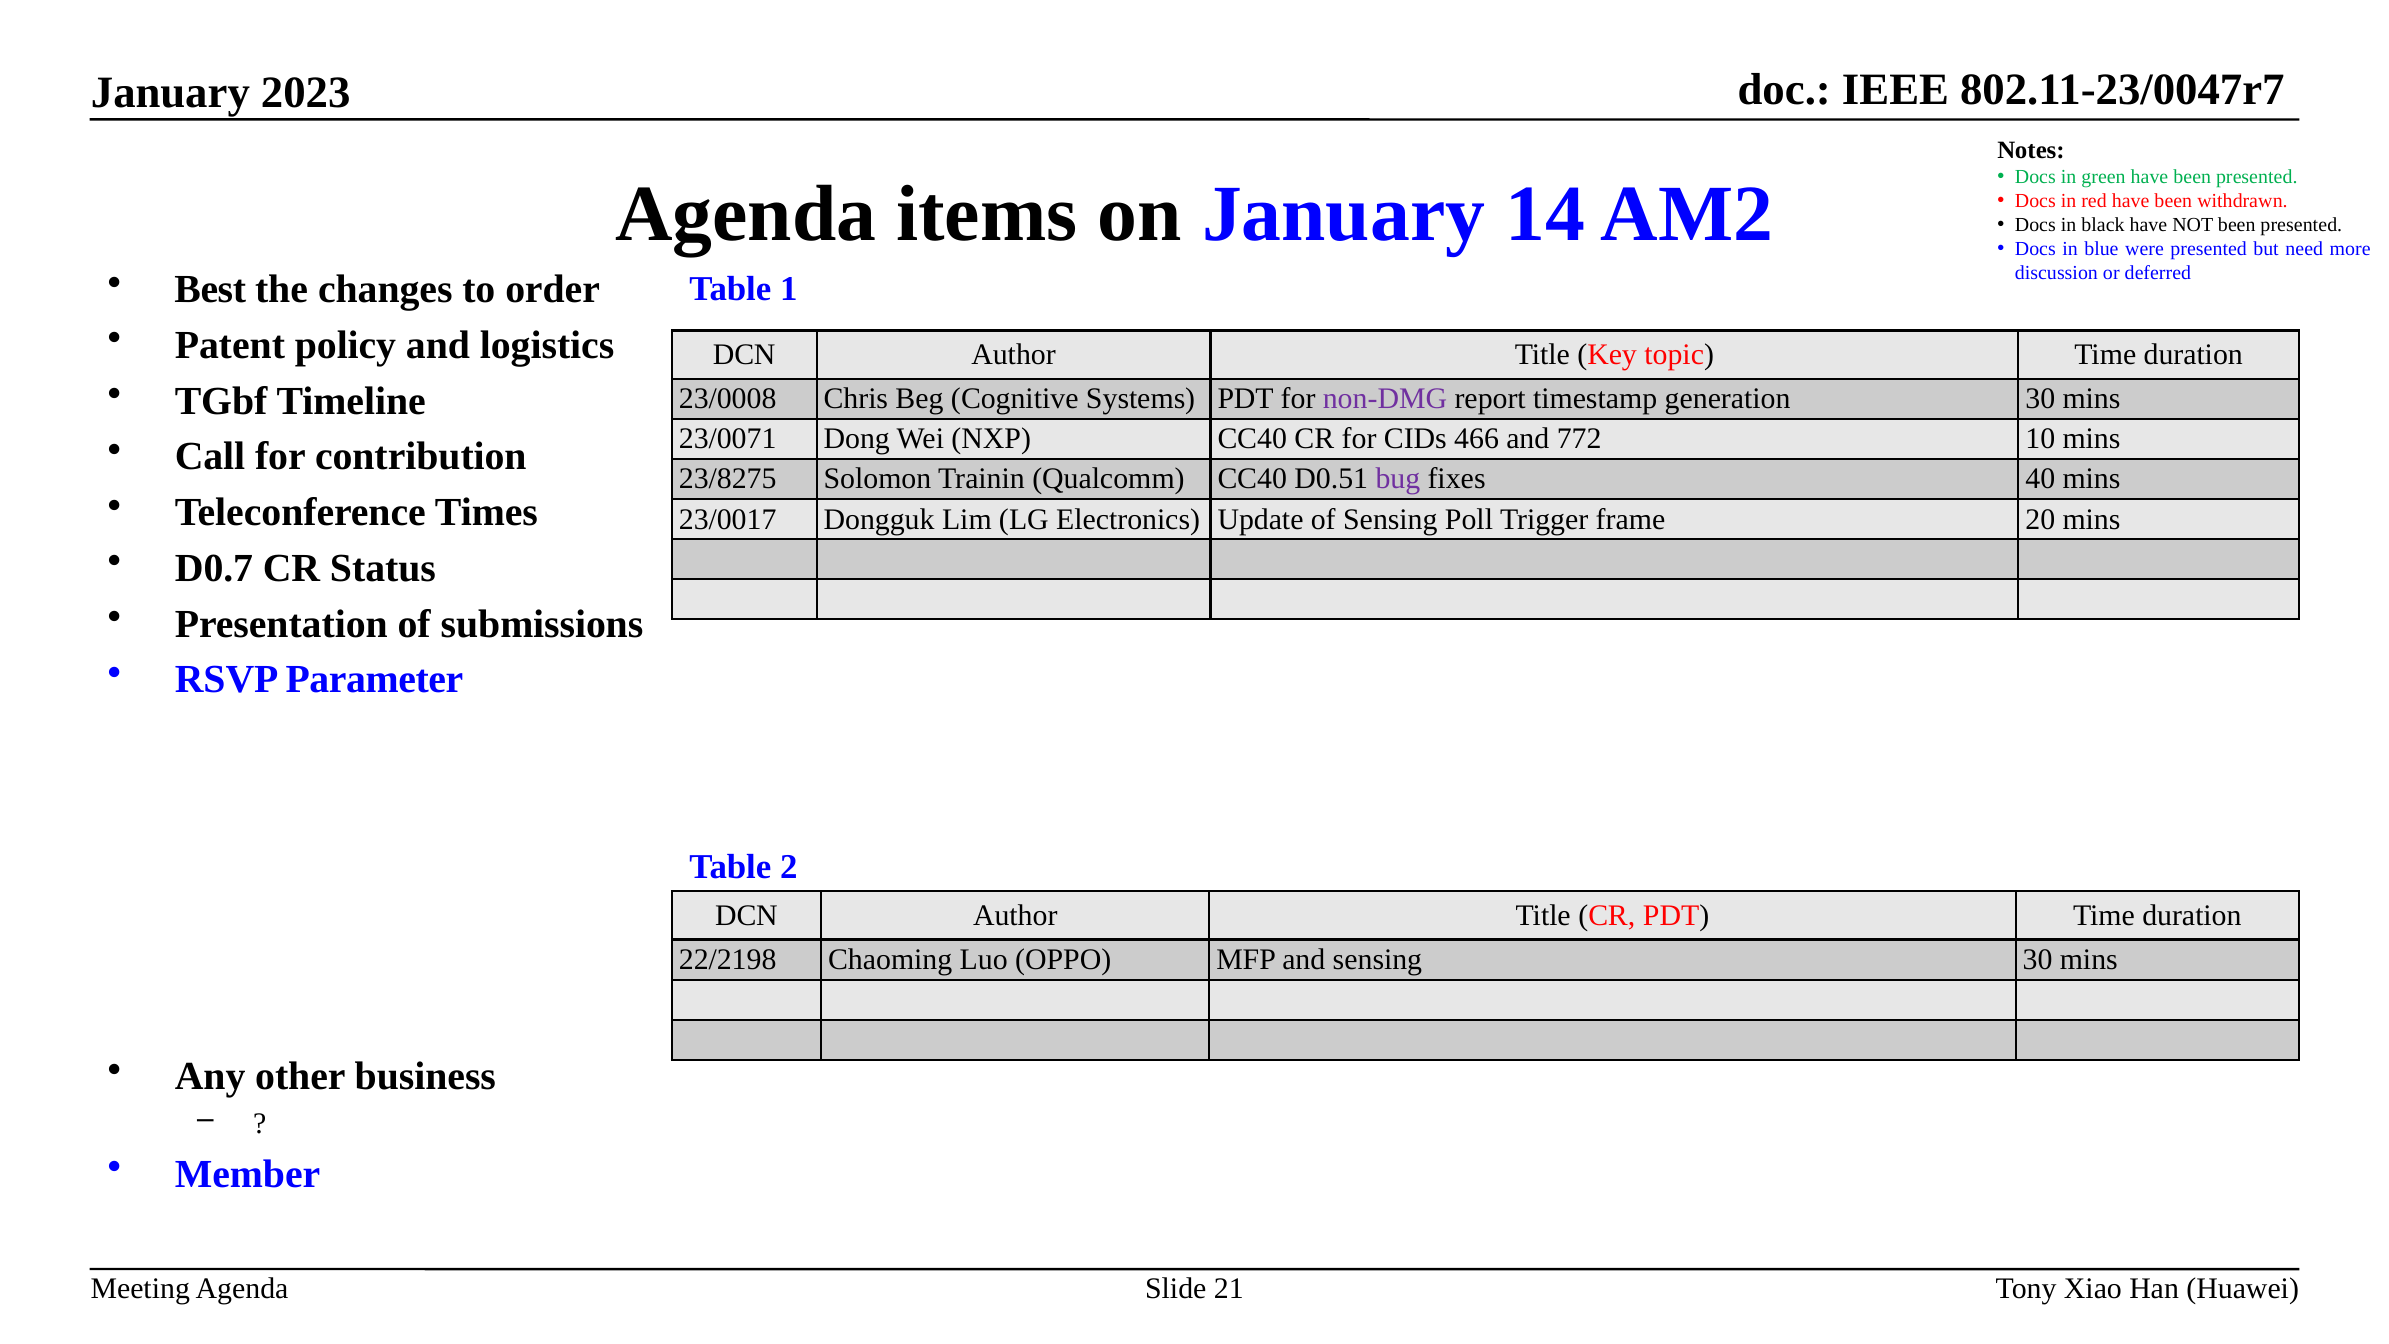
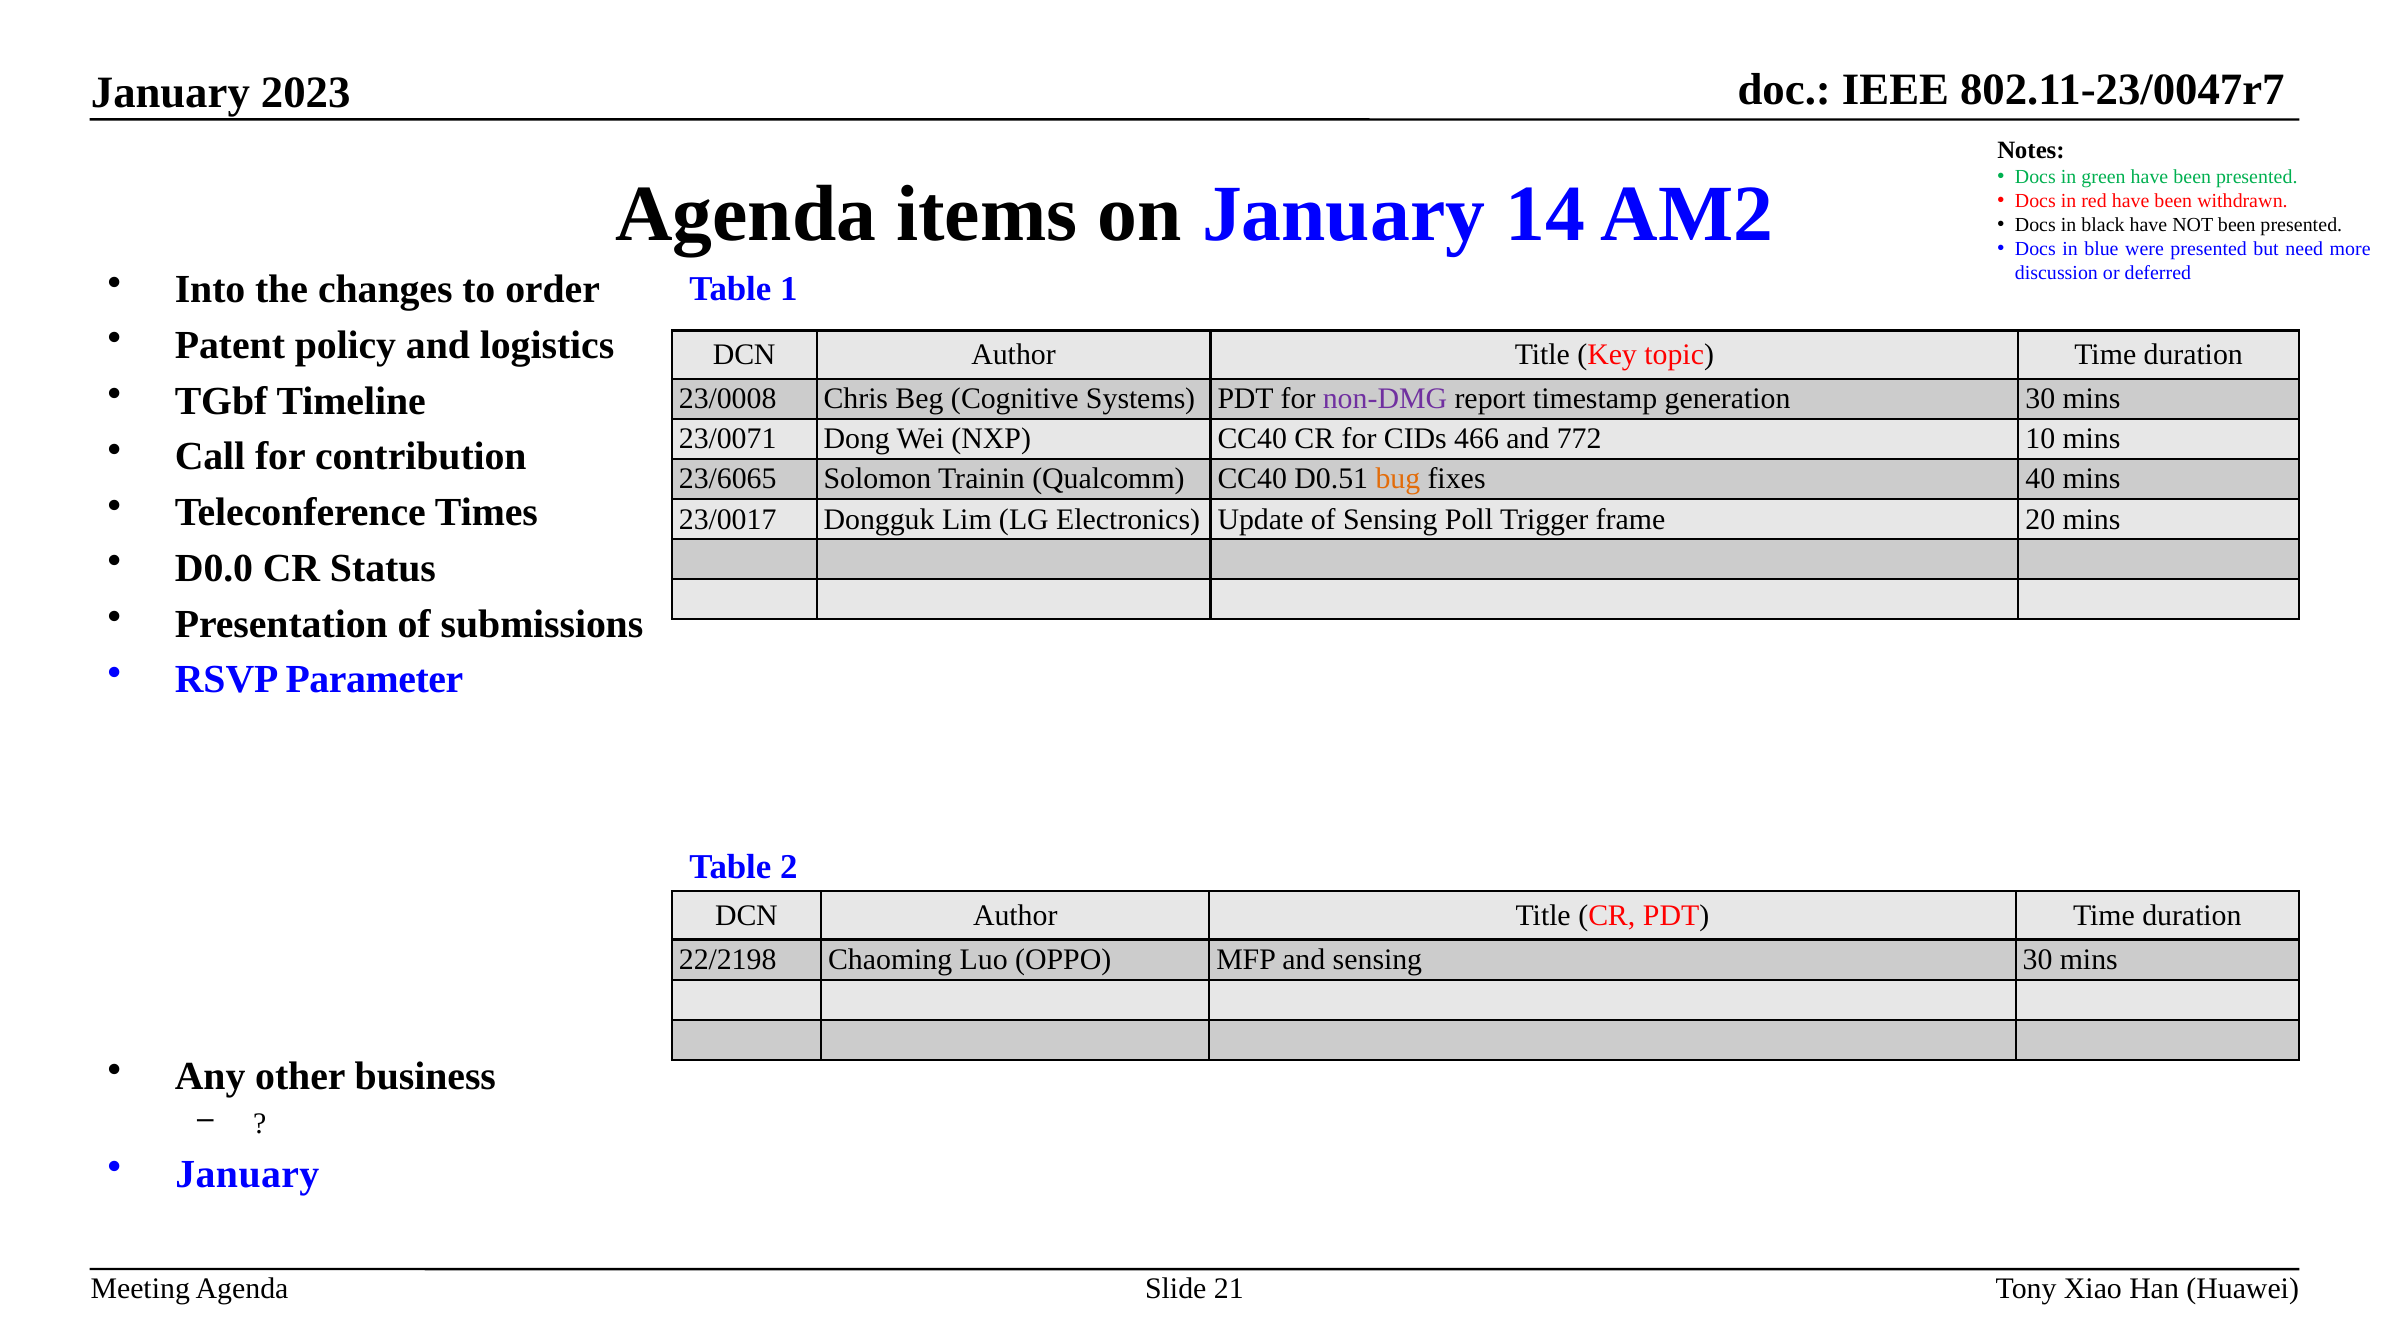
Best: Best -> Into
23/8275: 23/8275 -> 23/6065
bug colour: purple -> orange
D0.7: D0.7 -> D0.0
Member at (248, 1174): Member -> January
